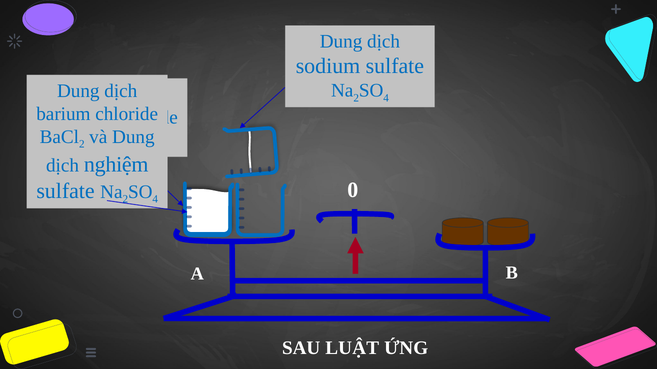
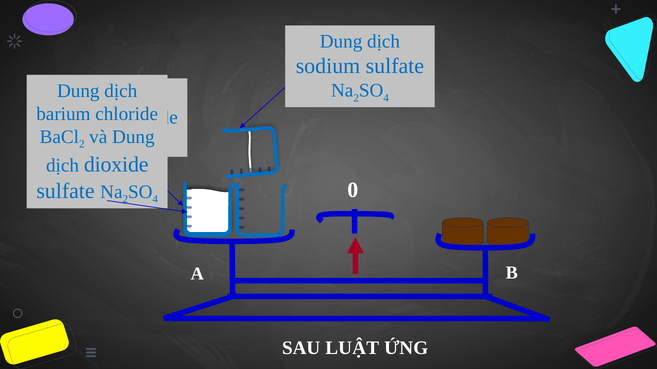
nghiệm: nghiệm -> dioxide
